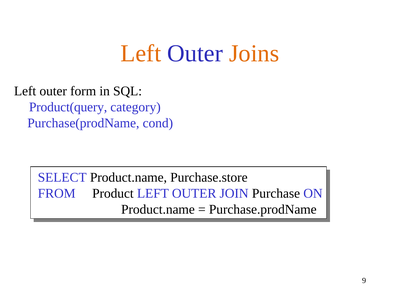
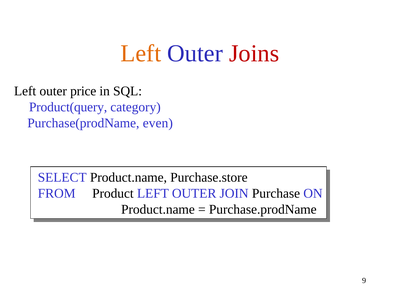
Joins colour: orange -> red
form: form -> price
cond: cond -> even
